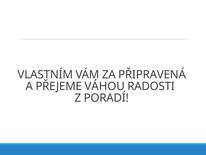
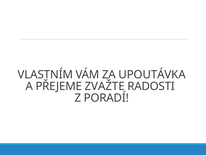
PŘIPRAVENÁ: PŘIPRAVENÁ -> UPOUTÁVKA
VÁHOU: VÁHOU -> ZVAŽTE
